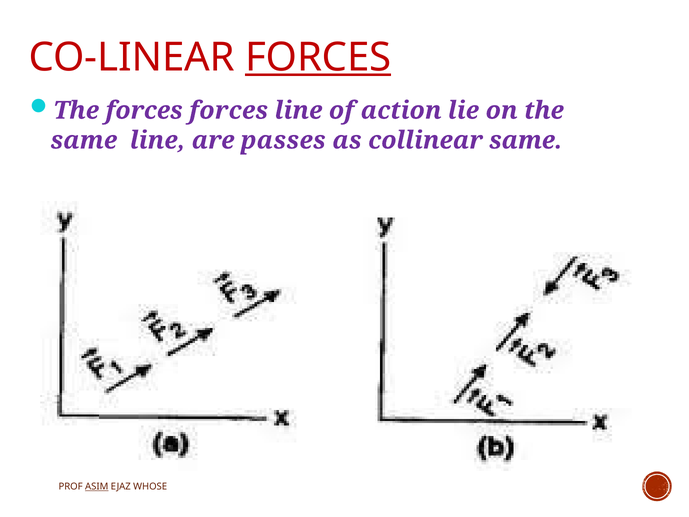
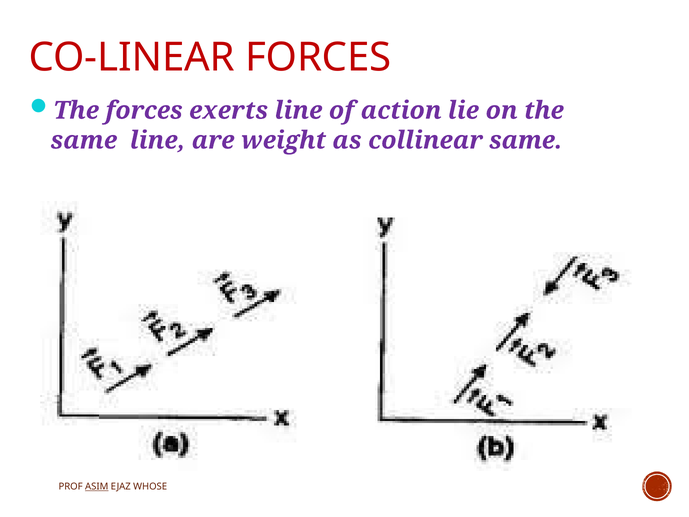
FORCES at (318, 58) underline: present -> none
forces forces: forces -> exerts
passes: passes -> weight
